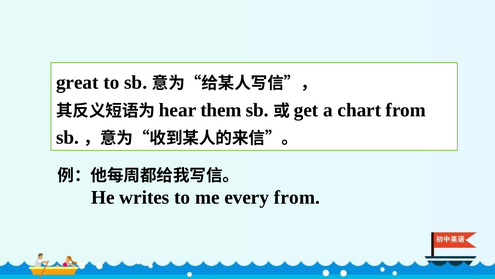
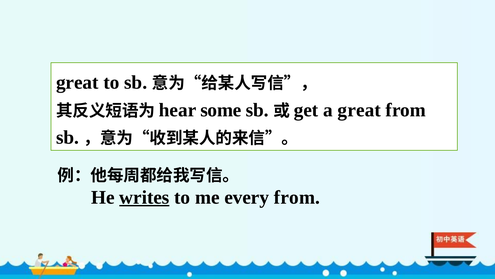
them: them -> some
a chart: chart -> great
writes underline: none -> present
